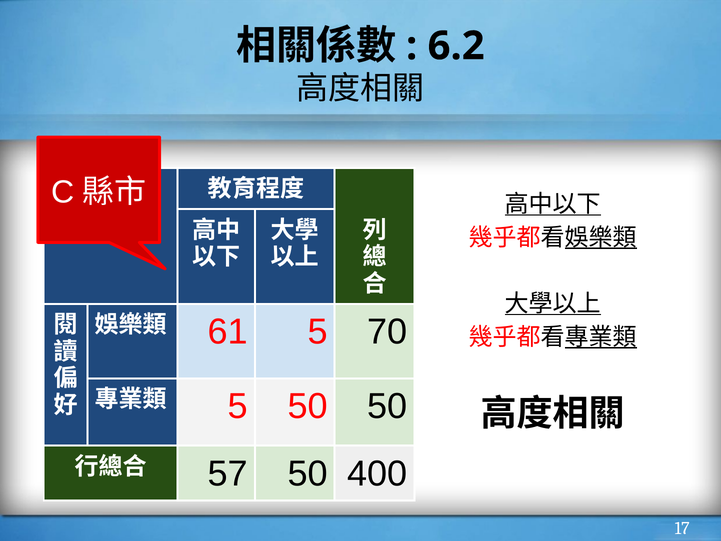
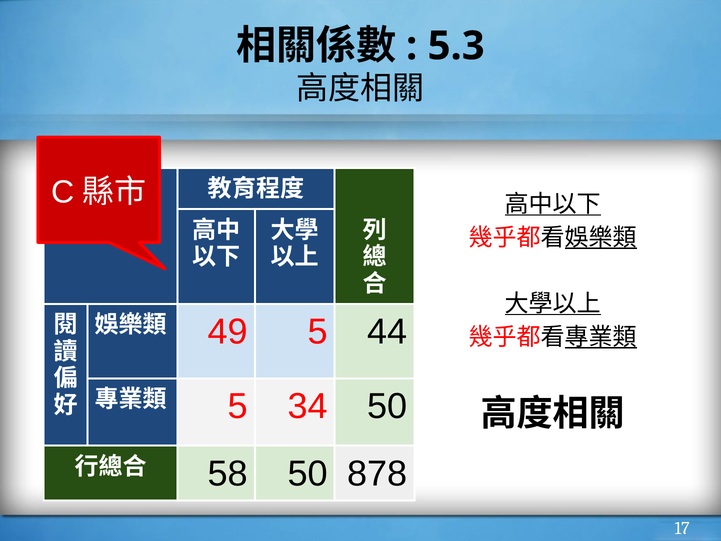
6.2: 6.2 -> 5.3
61: 61 -> 49
70: 70 -> 44
5 50: 50 -> 34
57: 57 -> 58
400: 400 -> 878
